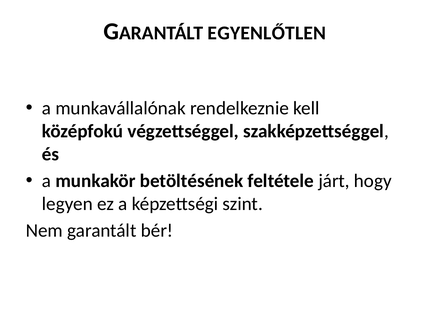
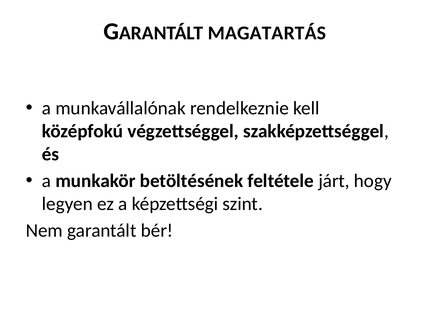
EGYENLŐTLEN: EGYENLŐTLEN -> MAGATARTÁS
